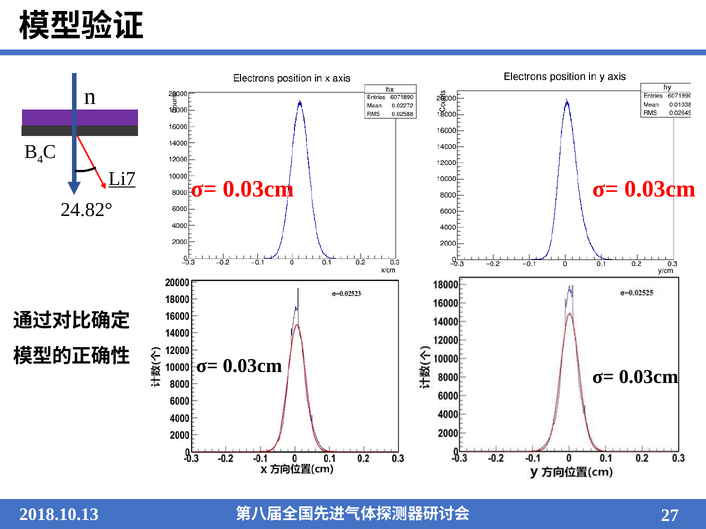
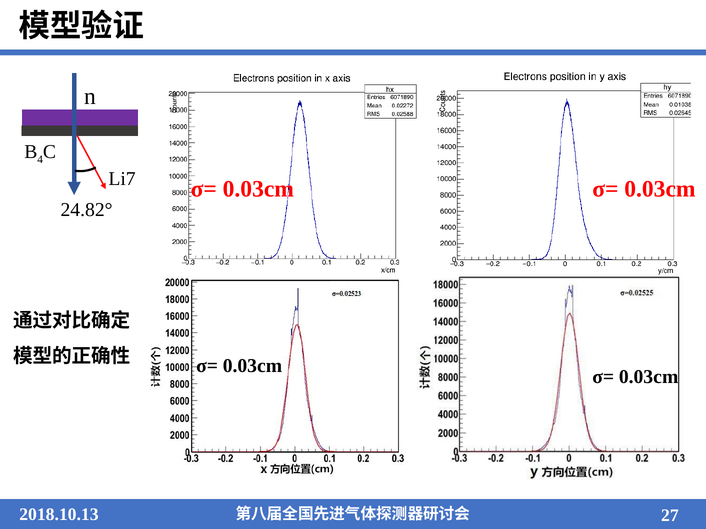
Li7 underline: present -> none
